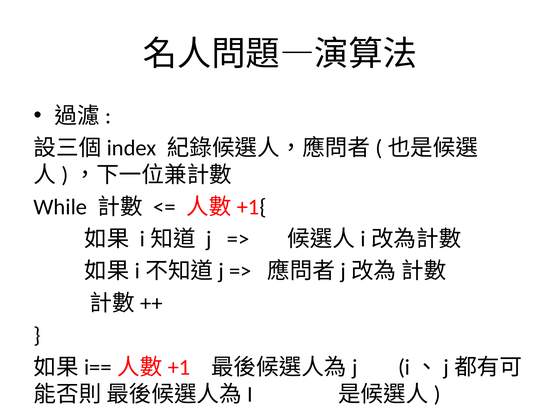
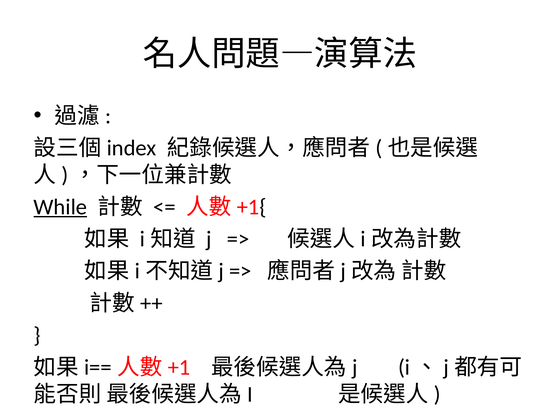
While underline: none -> present
